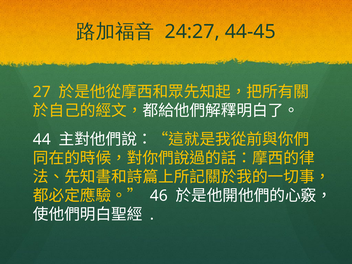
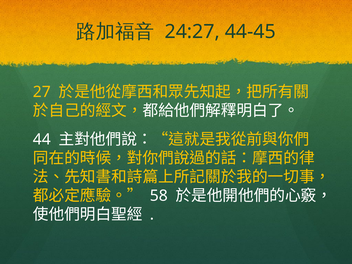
46: 46 -> 58
